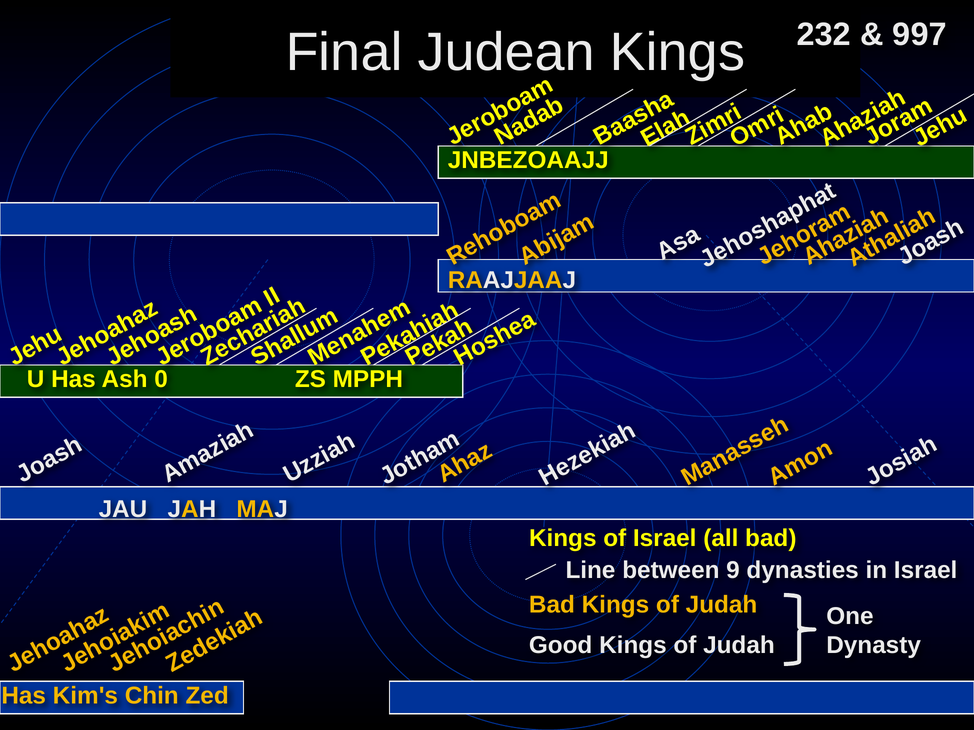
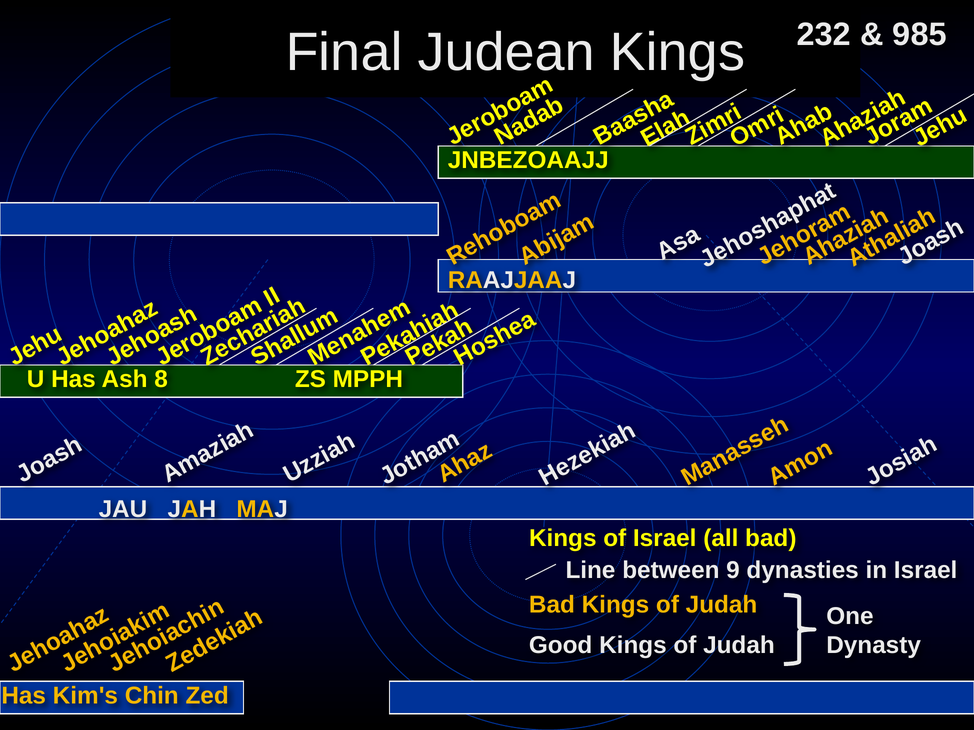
997: 997 -> 985
0: 0 -> 8
